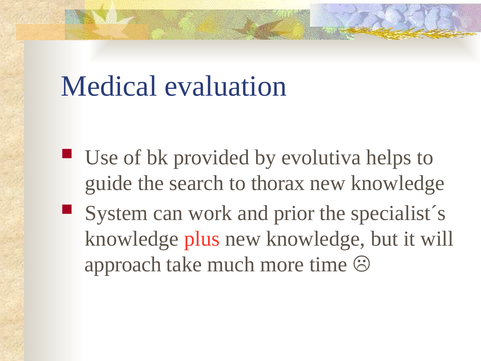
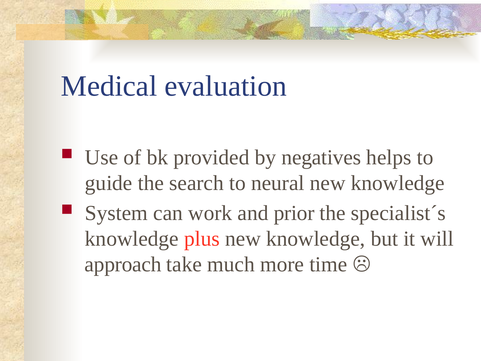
evolutiva: evolutiva -> negatives
thorax: thorax -> neural
